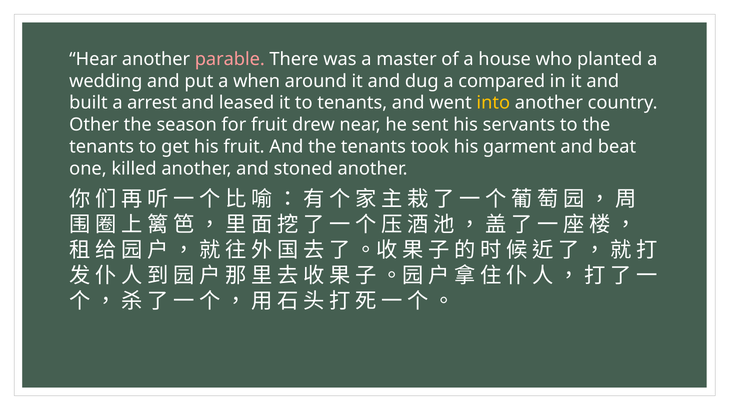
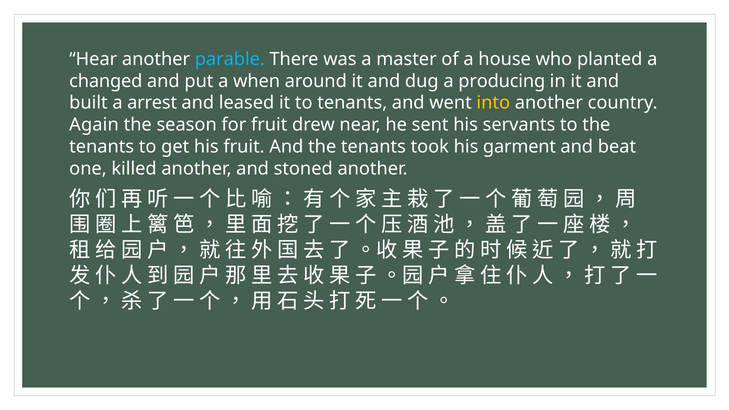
parable colour: pink -> light blue
wedding: wedding -> changed
compared: compared -> producing
Other: Other -> Again
